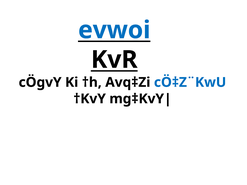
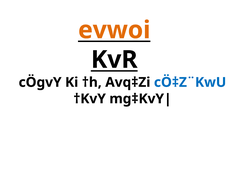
evwoi colour: blue -> orange
